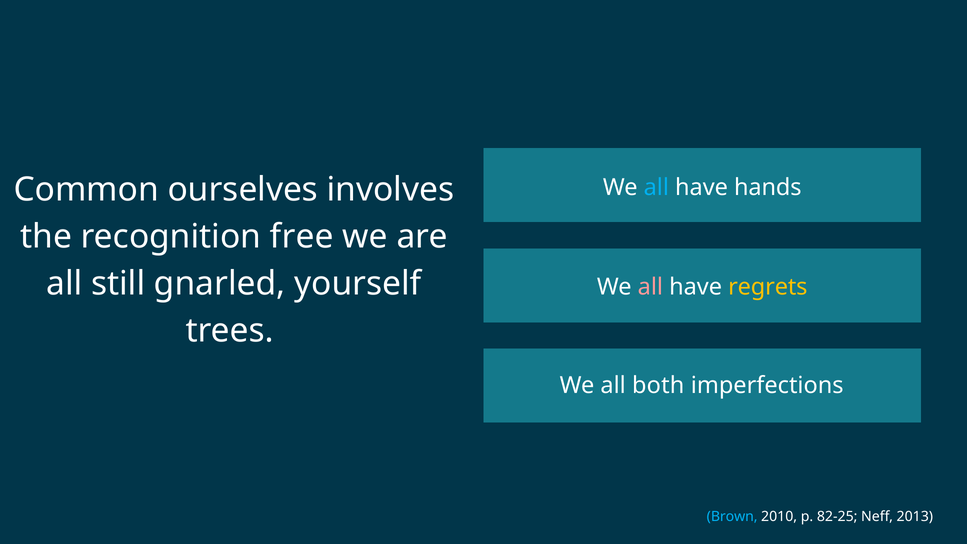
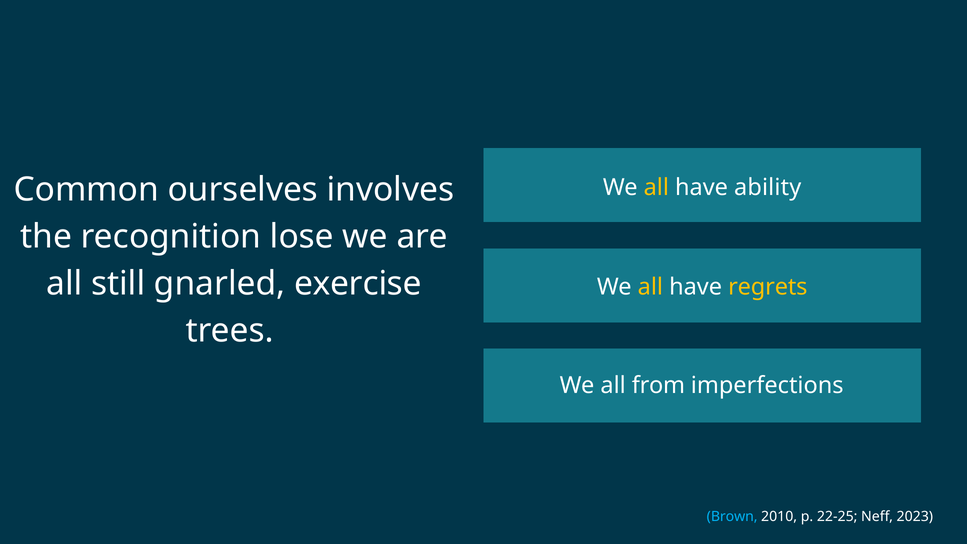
all at (656, 187) colour: light blue -> yellow
hands: hands -> ability
free: free -> lose
yourself: yourself -> exercise
all at (650, 287) colour: pink -> yellow
both: both -> from
82-25: 82-25 -> 22-25
2013: 2013 -> 2023
